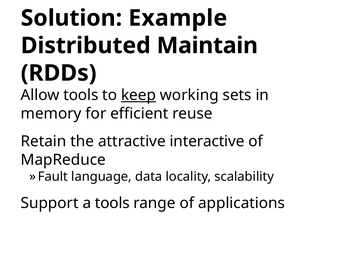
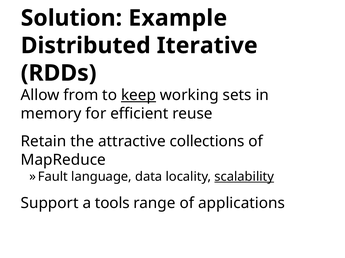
Maintain: Maintain -> Iterative
Allow tools: tools -> from
interactive: interactive -> collections
scalability underline: none -> present
